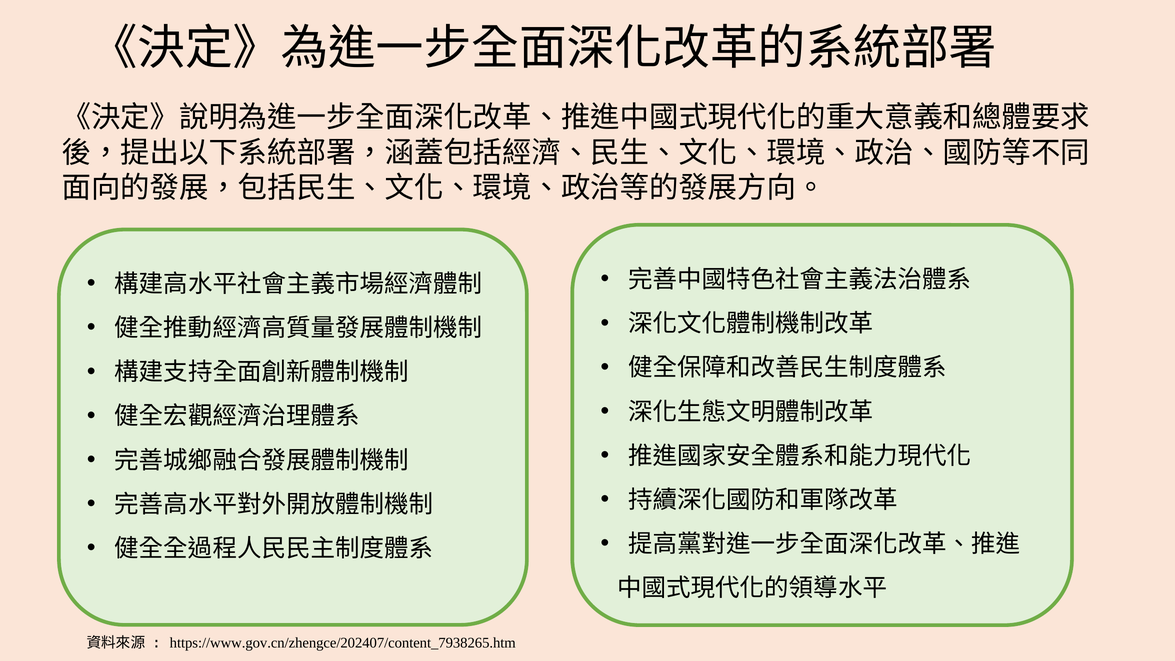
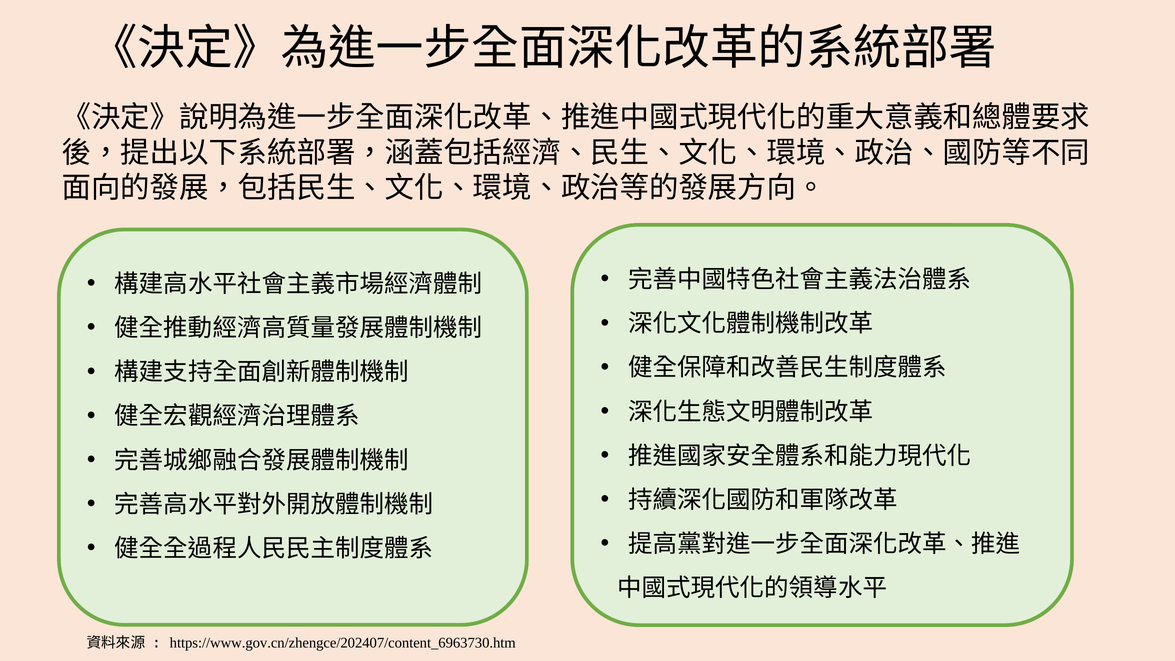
https://www.gov.cn/zhengce/202407/content_7938265.htm: https://www.gov.cn/zhengce/202407/content_7938265.htm -> https://www.gov.cn/zhengce/202407/content_6963730.htm
